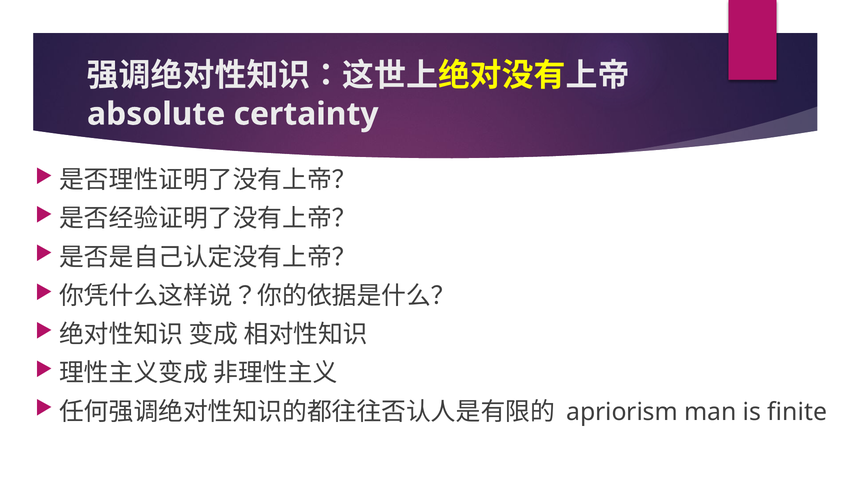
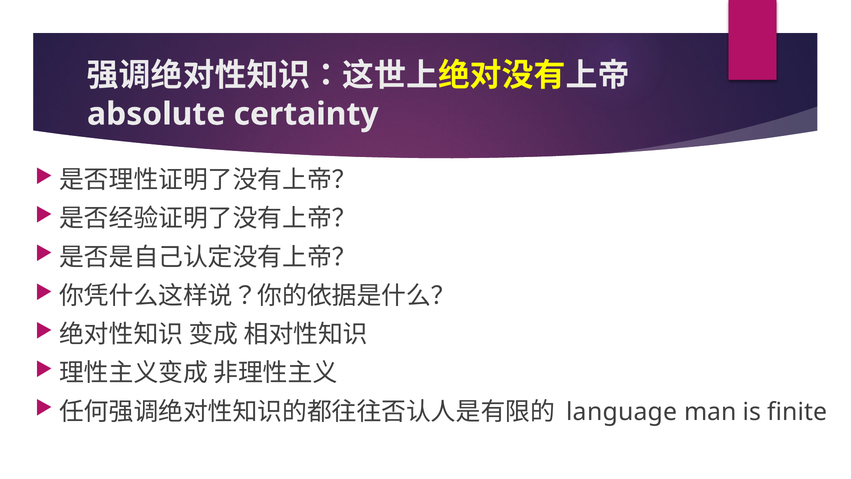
apriorism: apriorism -> language
